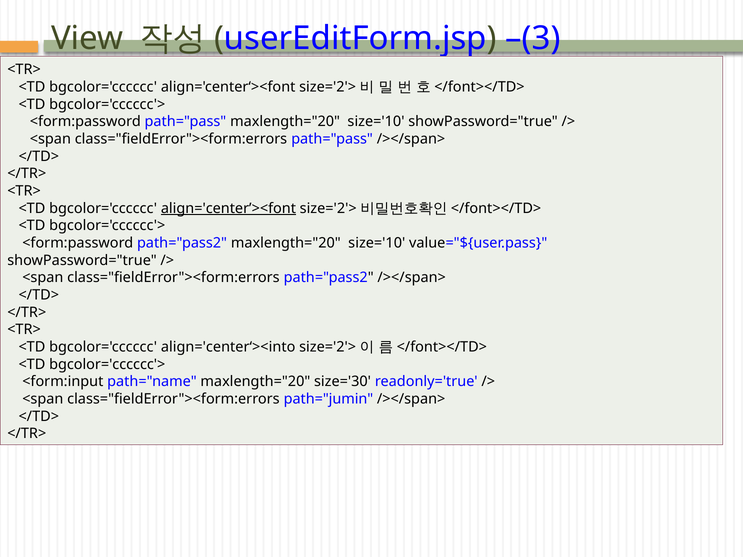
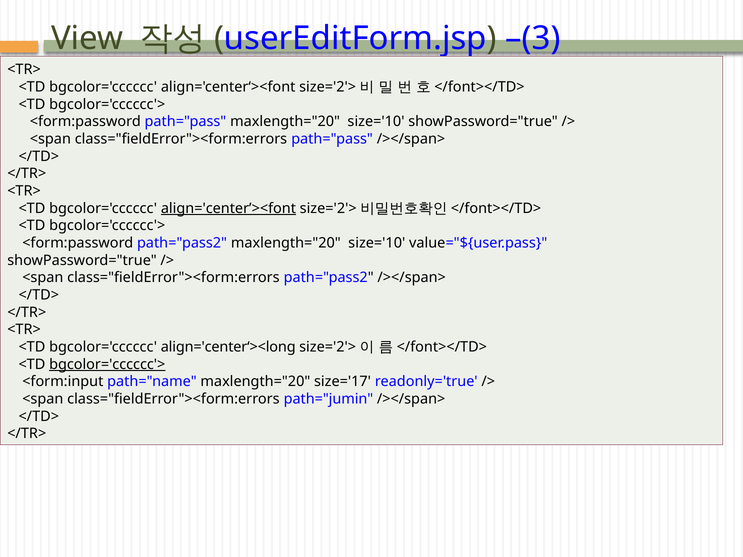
align='center‘><into: align='center‘><into -> align='center‘><long
bgcolor='cccccc'> at (107, 364) underline: none -> present
size='30: size='30 -> size='17
